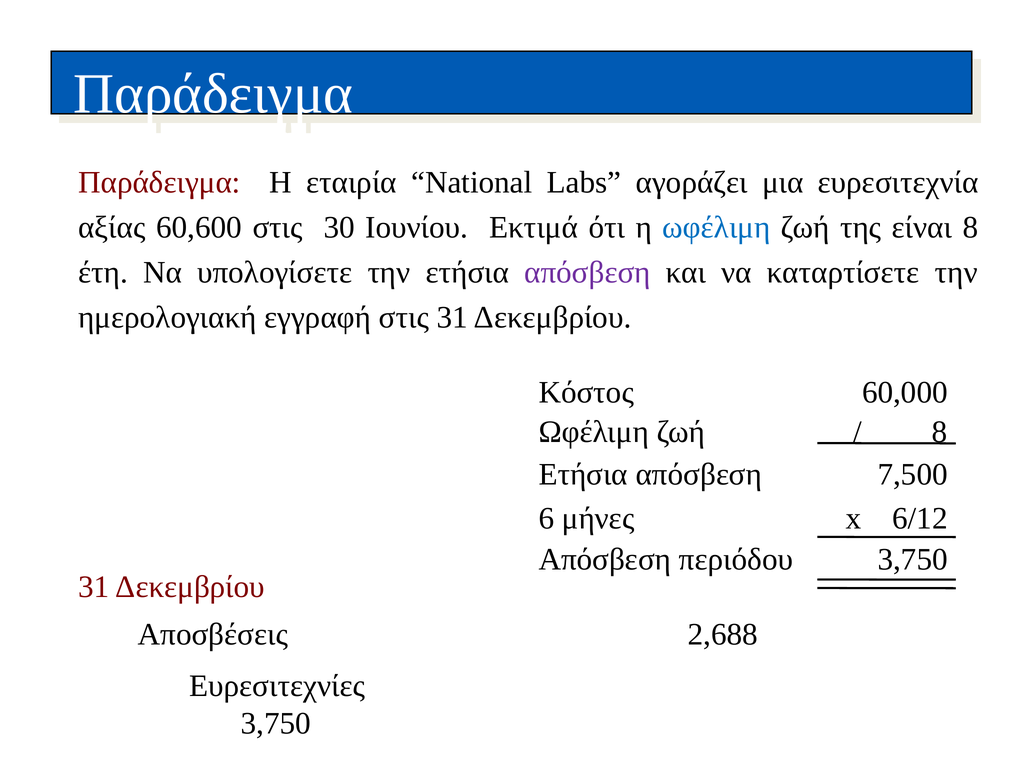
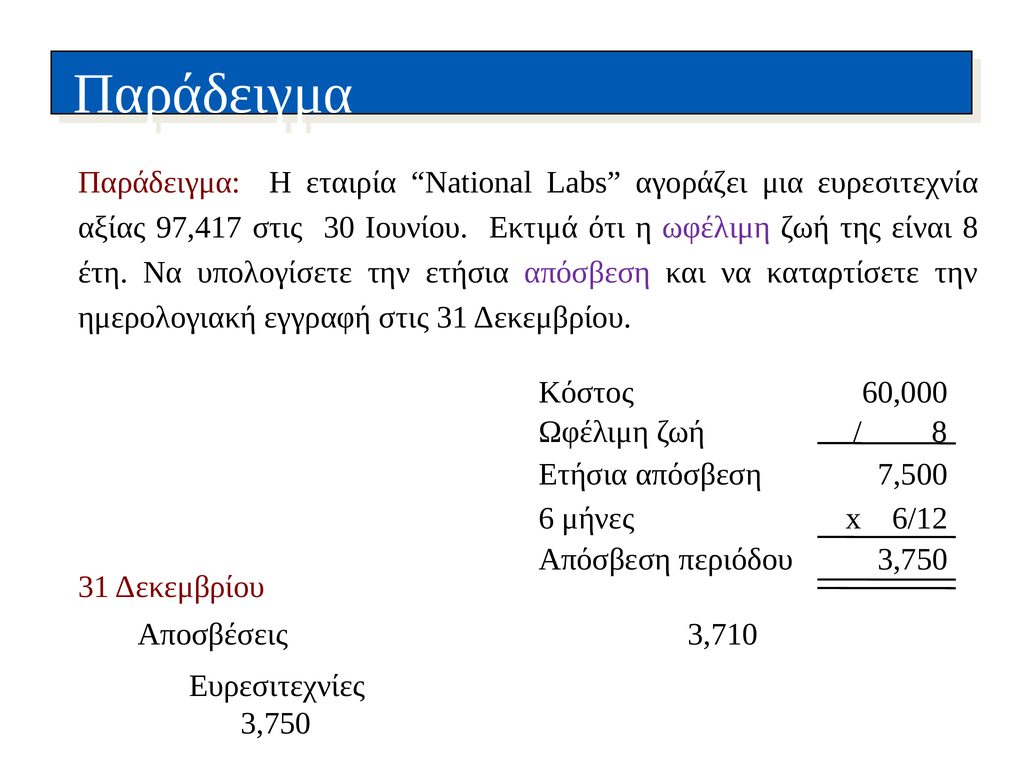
60,600: 60,600 -> 97,417
ωφέλιμη at (716, 228) colour: blue -> purple
2,688: 2,688 -> 3,710
